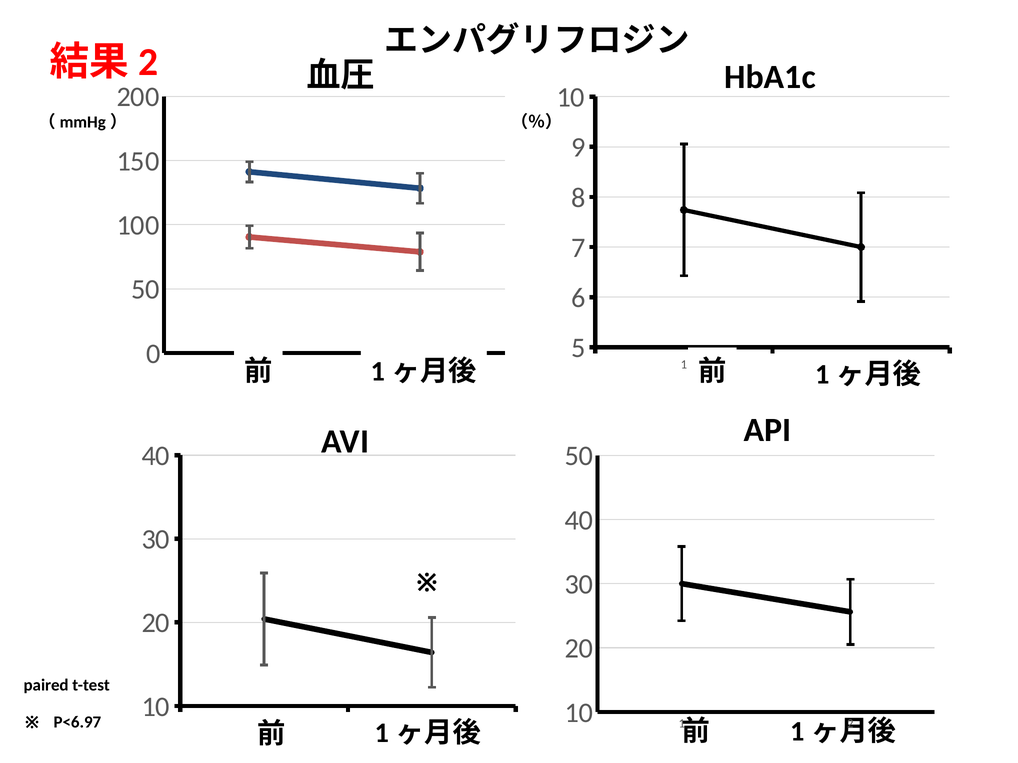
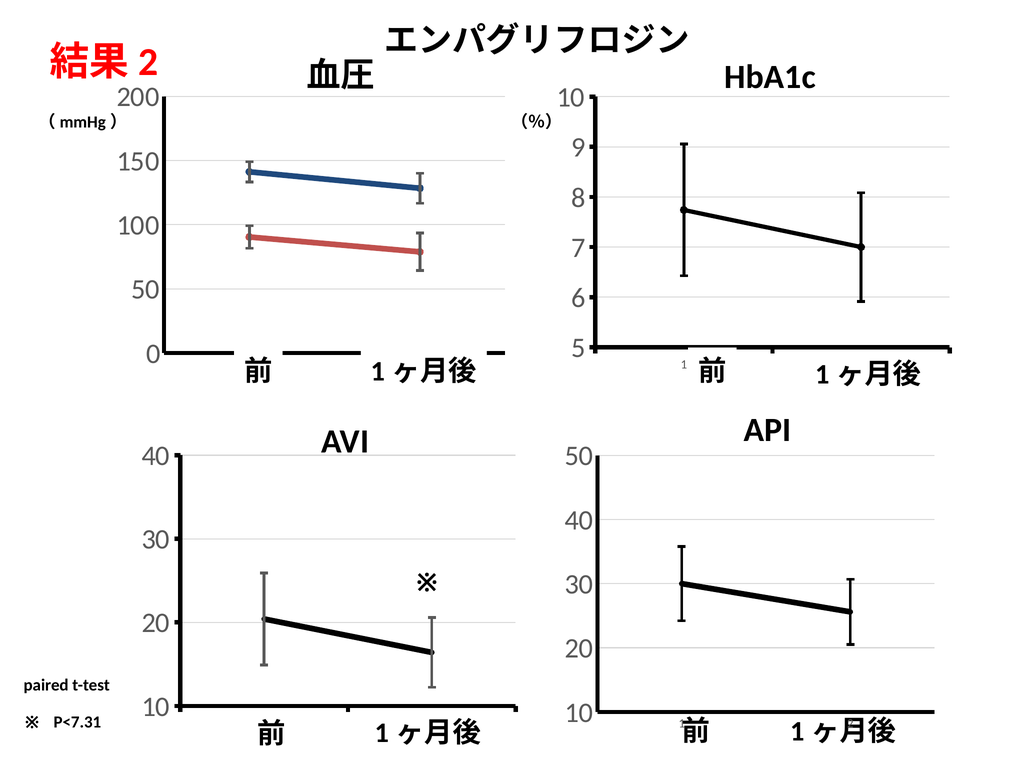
P<6.97: P<6.97 -> P<7.31
